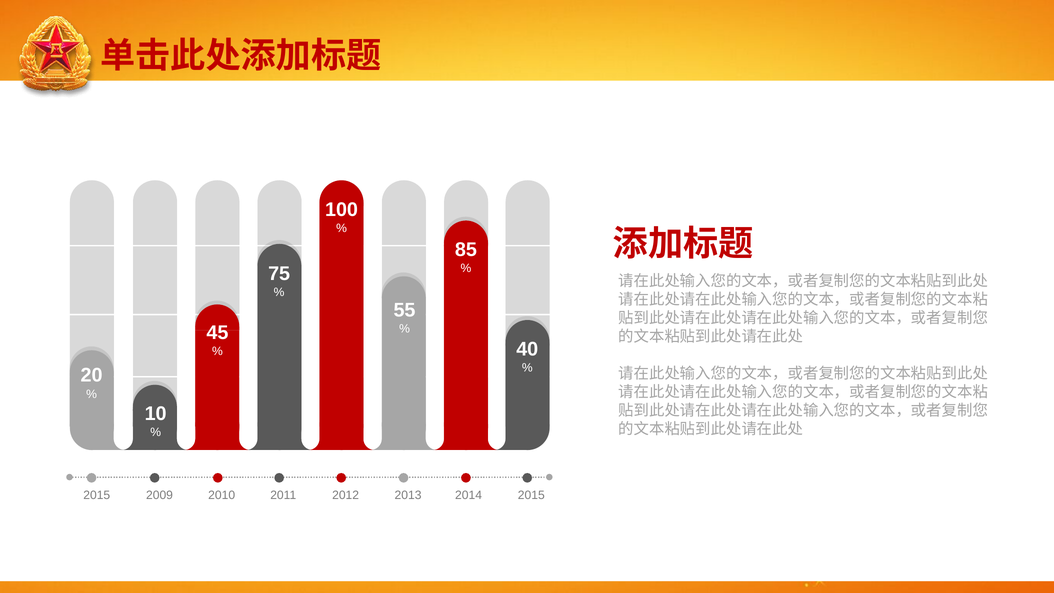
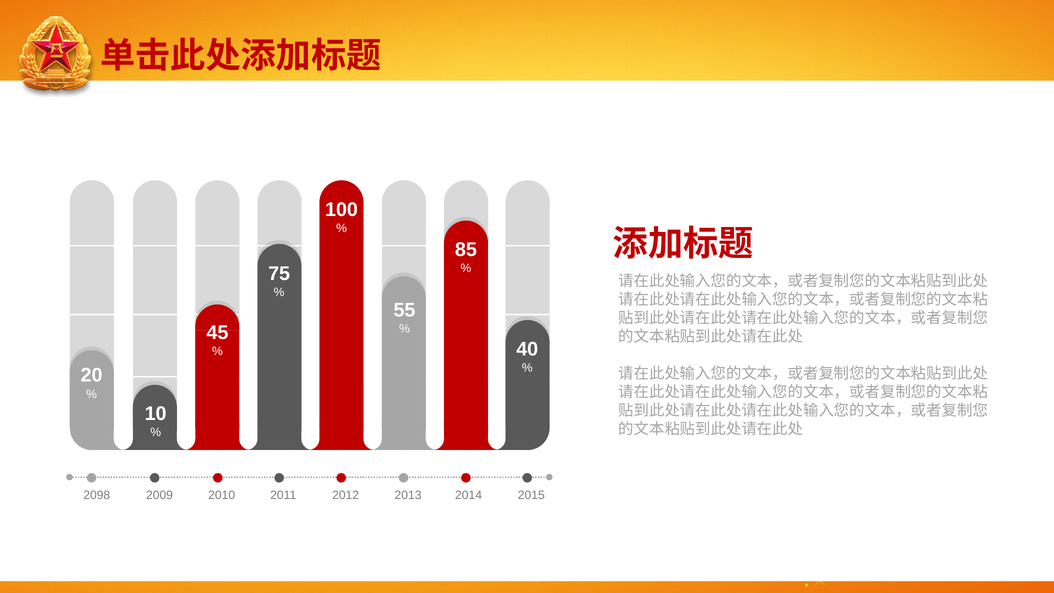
2015 at (97, 495): 2015 -> 2098
